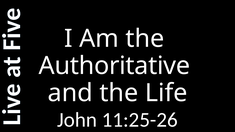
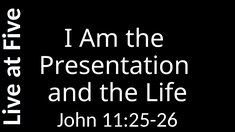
Authoritative: Authoritative -> Presentation
